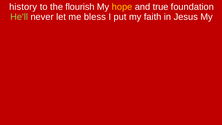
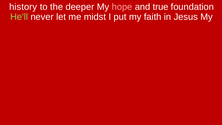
flourish: flourish -> deeper
hope colour: yellow -> pink
bless: bless -> midst
